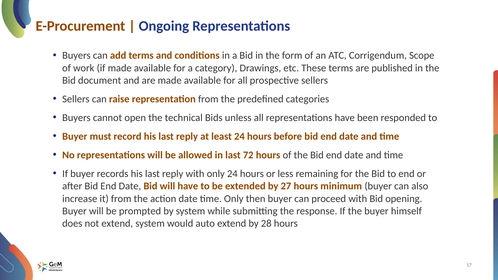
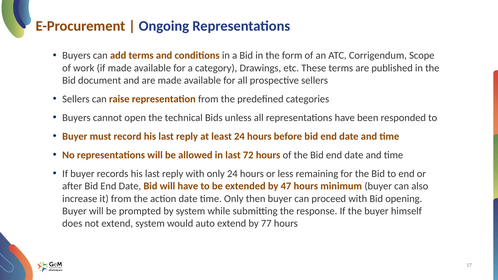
27: 27 -> 47
28: 28 -> 77
